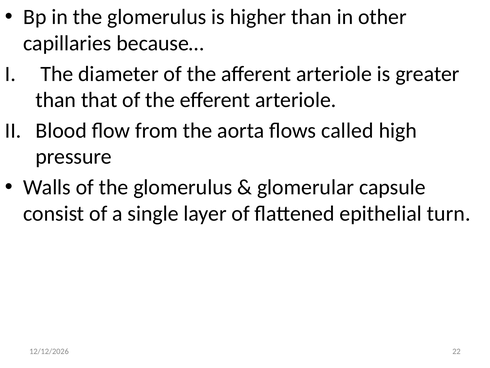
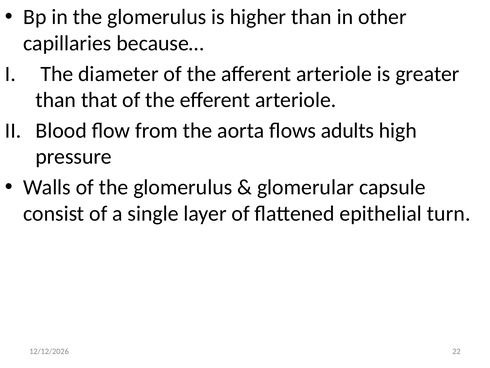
called: called -> adults
